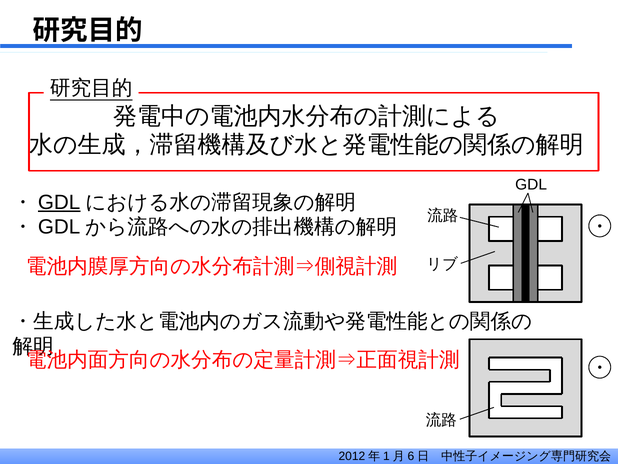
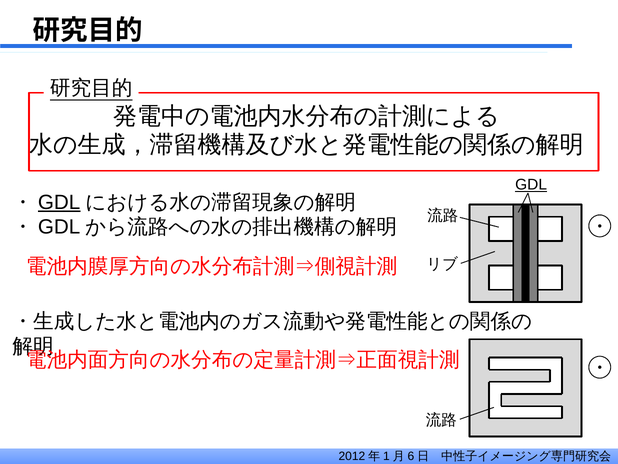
GDL at (531, 185) underline: none -> present
